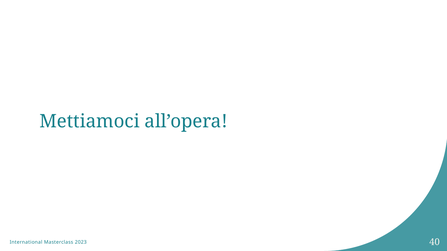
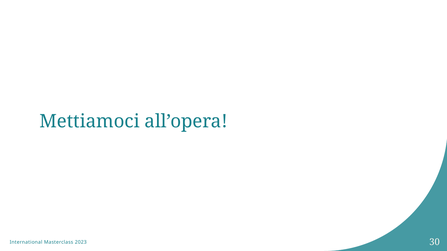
40: 40 -> 30
